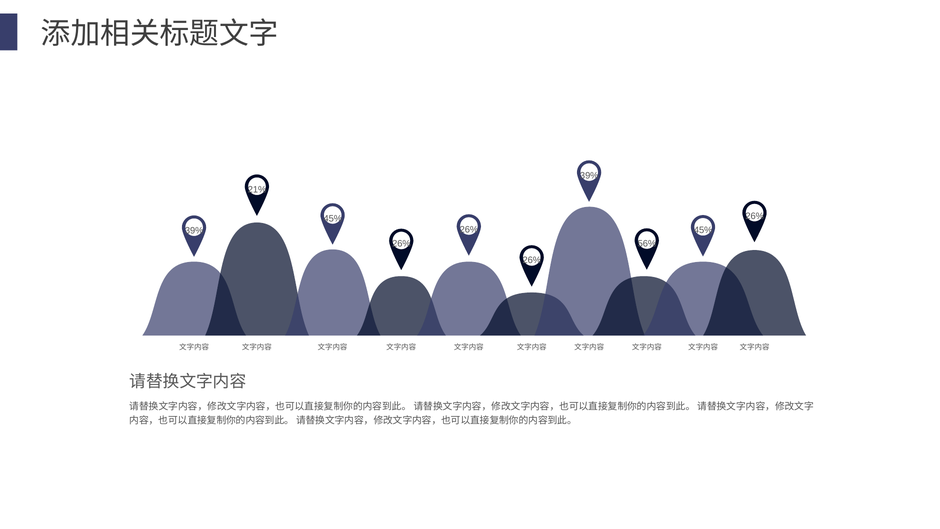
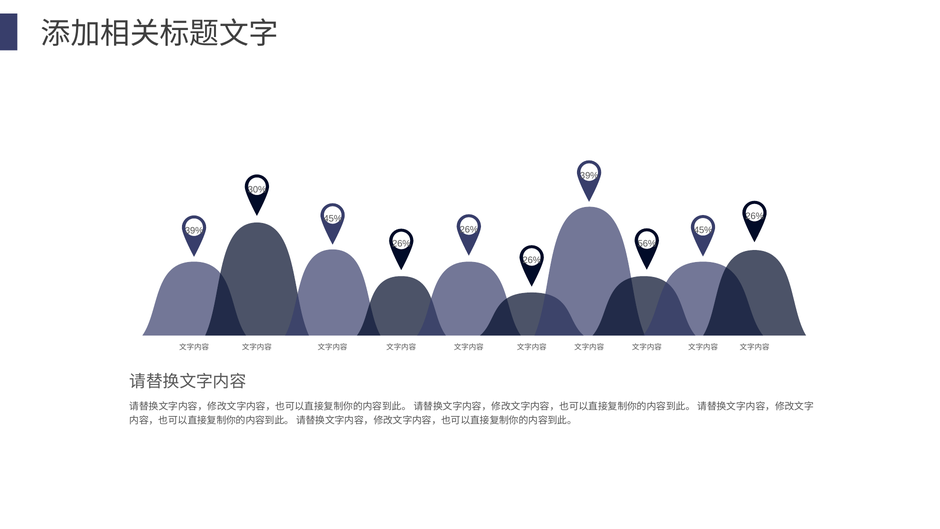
21%: 21% -> 30%
